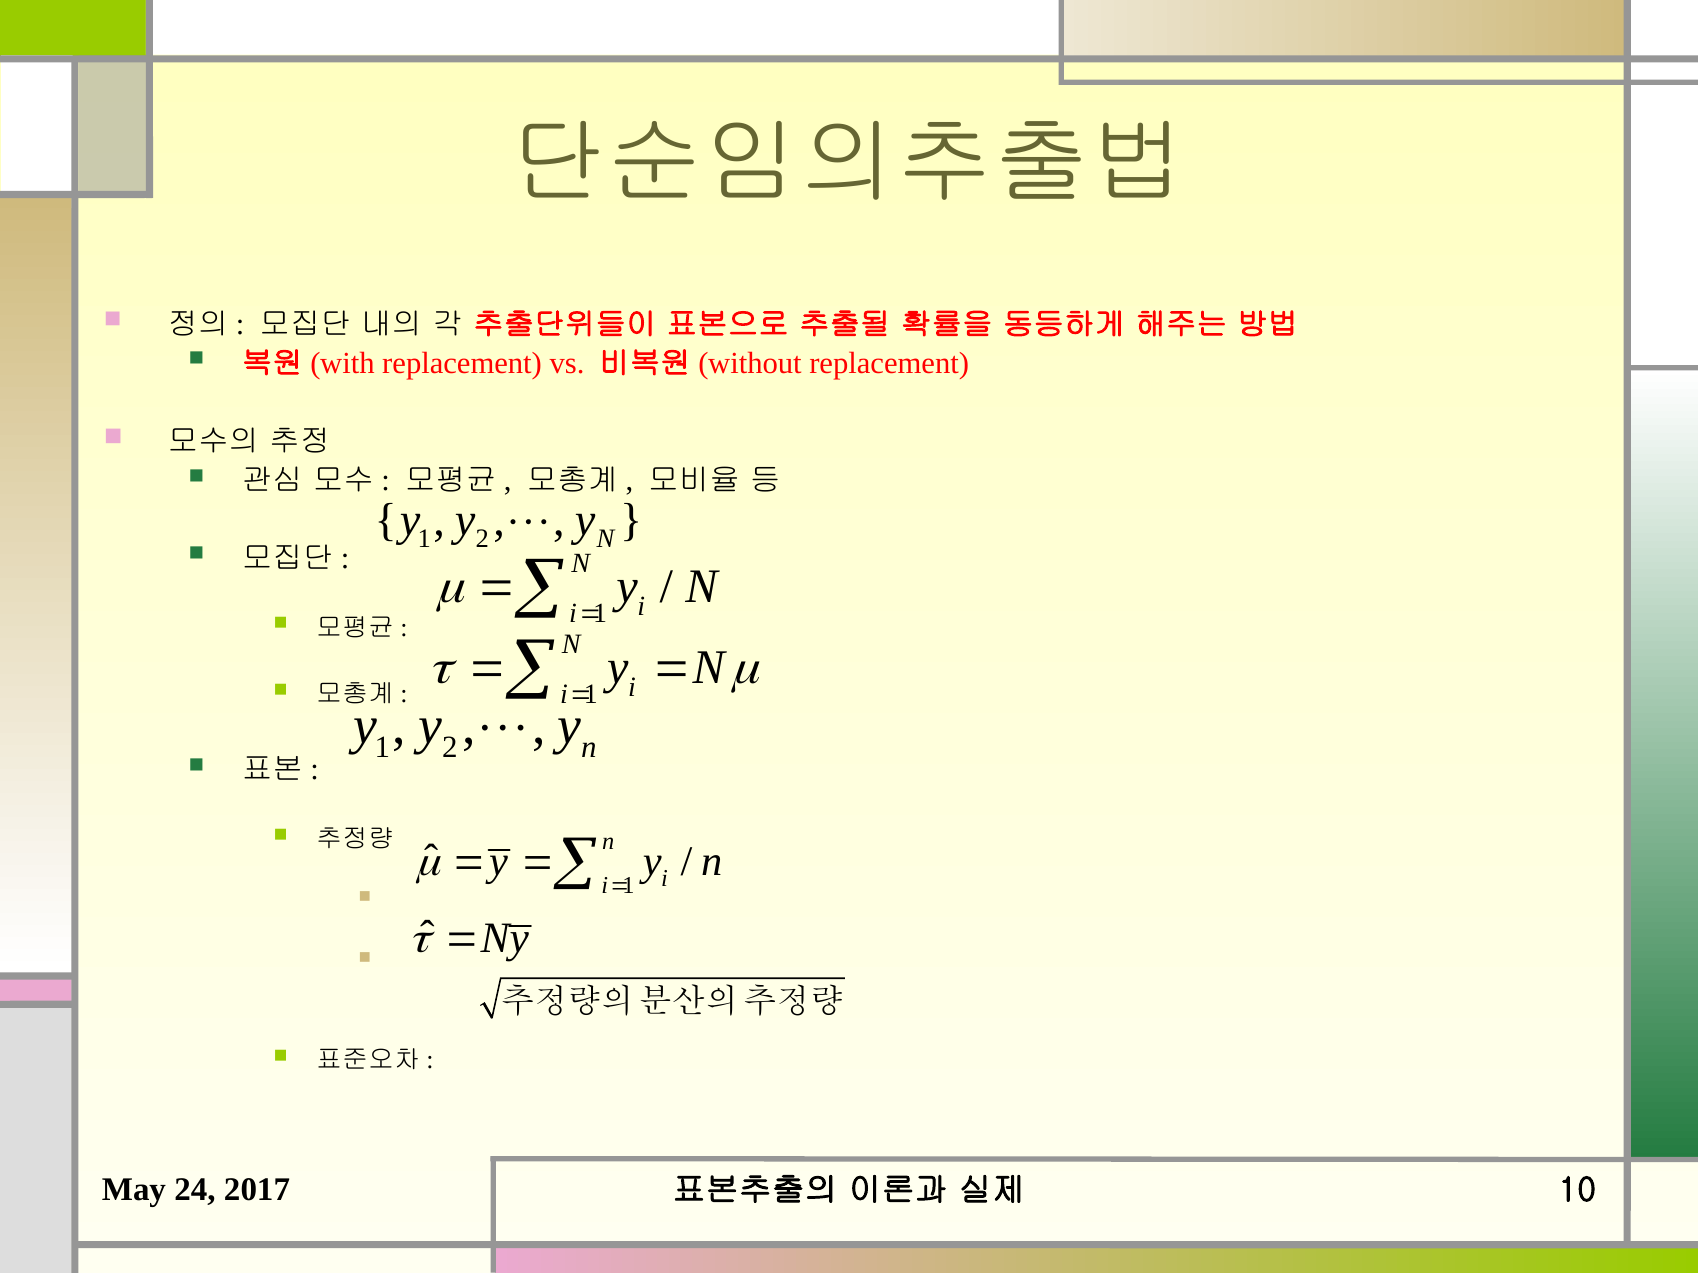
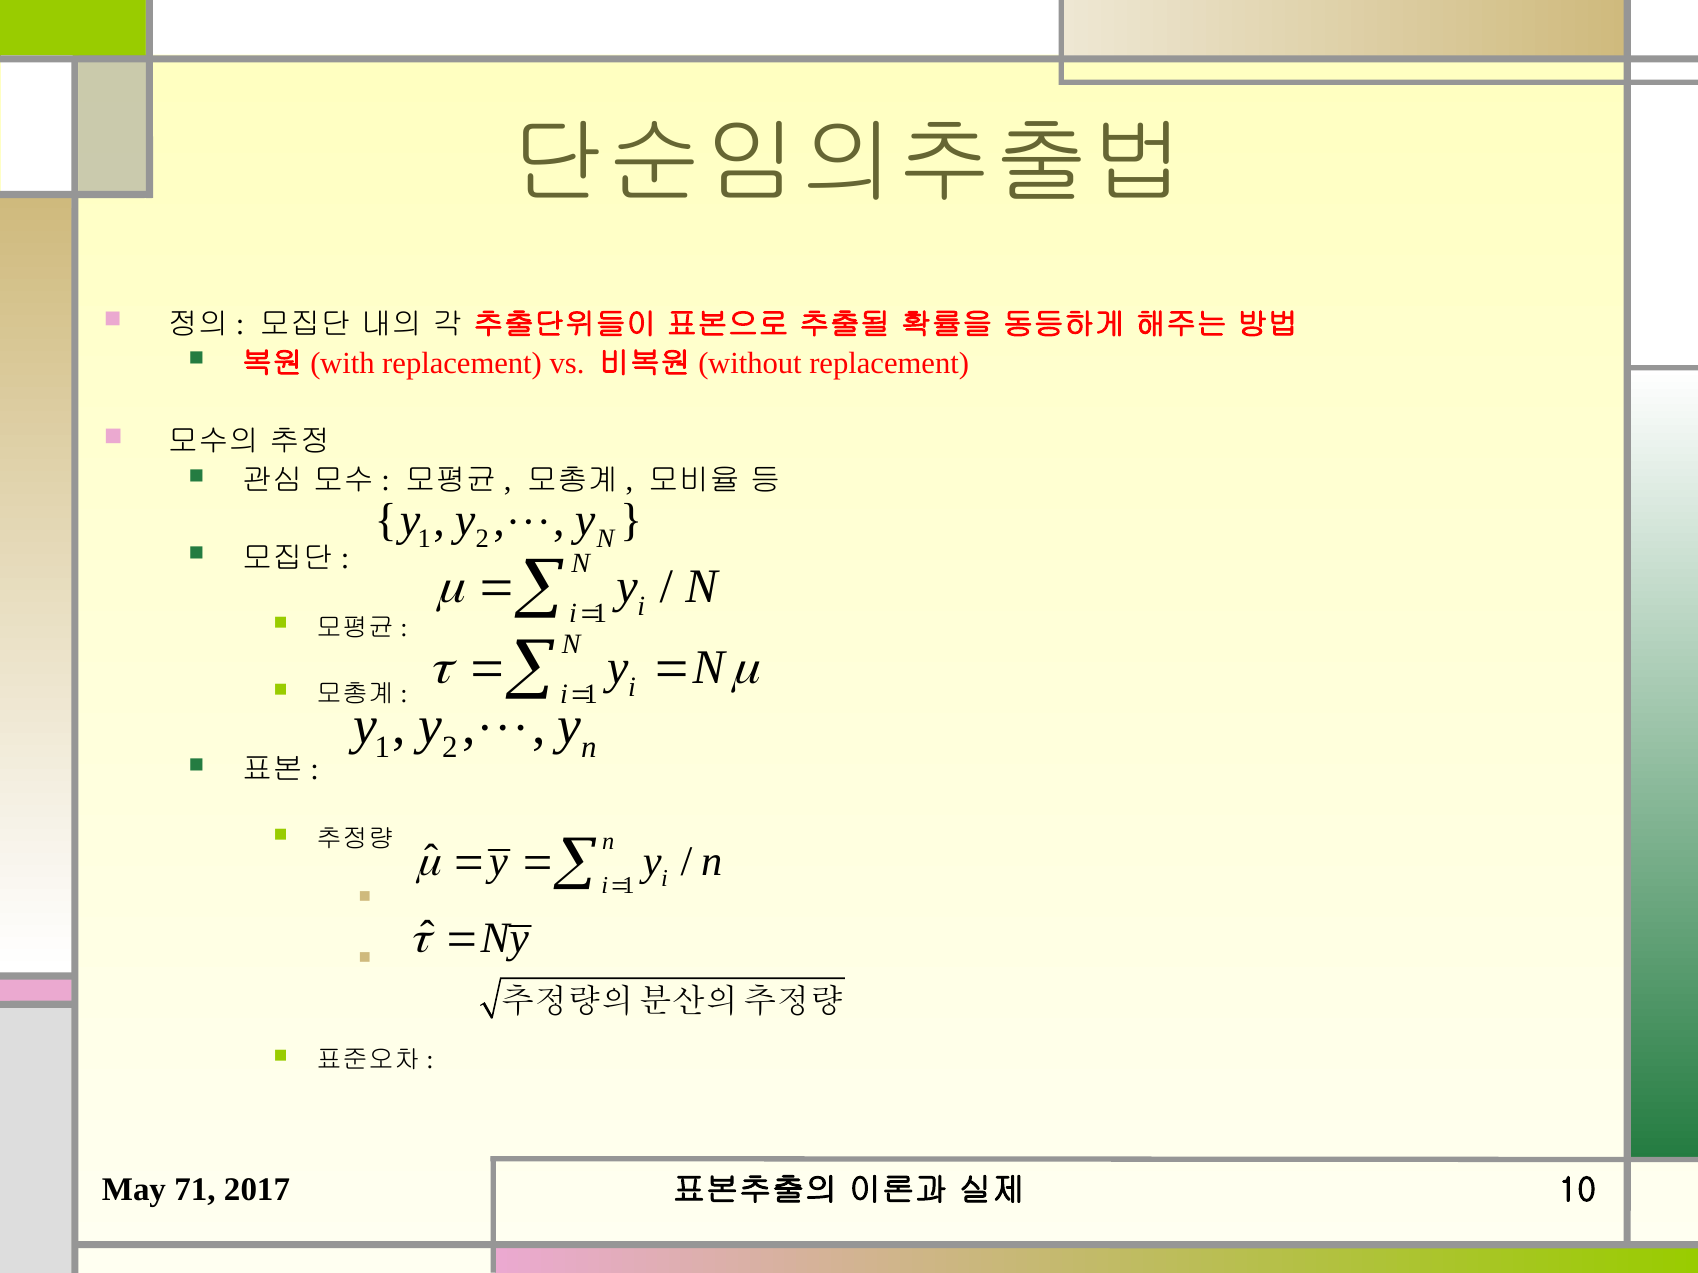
24: 24 -> 71
